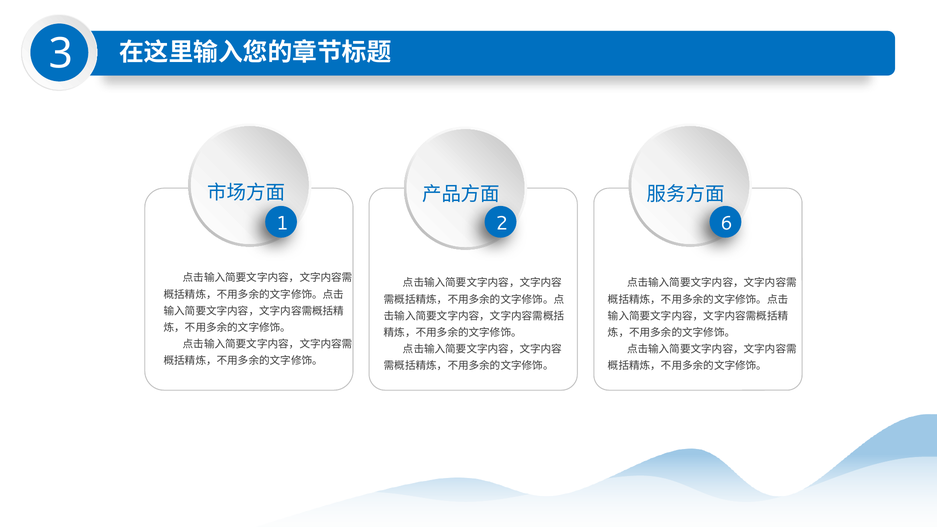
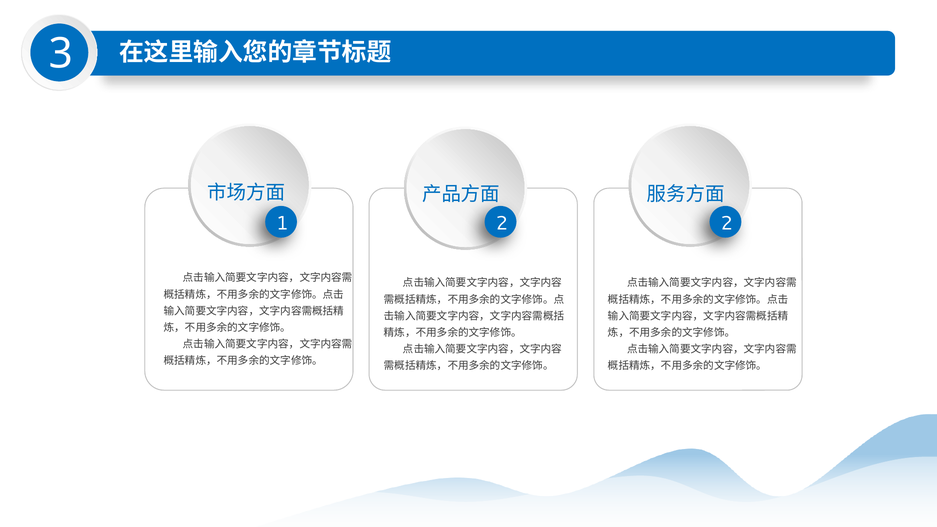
2 6: 6 -> 2
